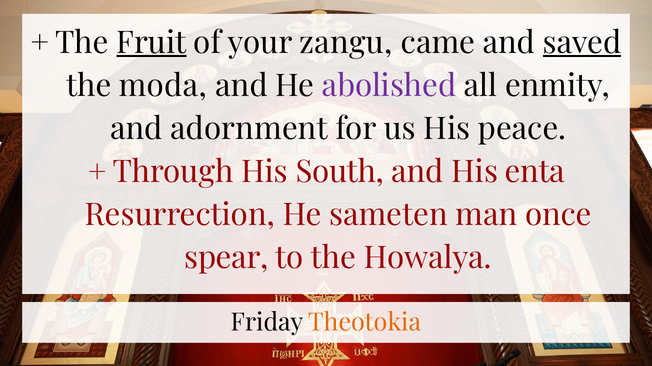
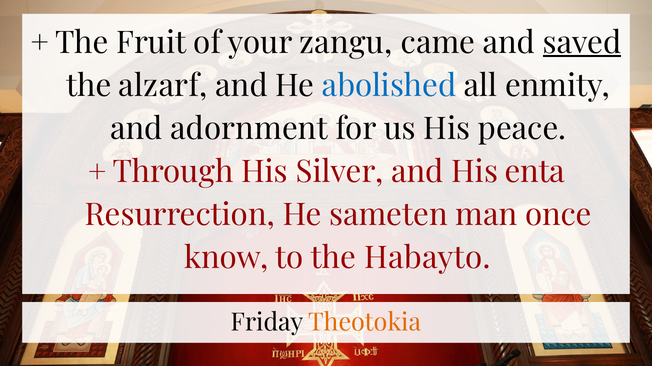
Fruit underline: present -> none
moda: moda -> alzarf
abolished colour: purple -> blue
South: South -> Silver
spear: spear -> know
Howalya: Howalya -> Habayto
